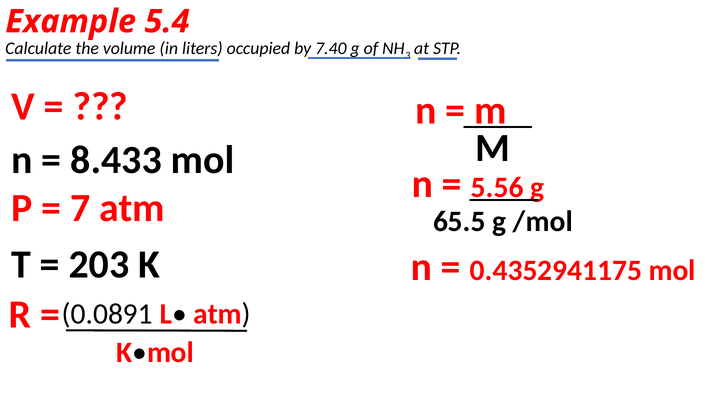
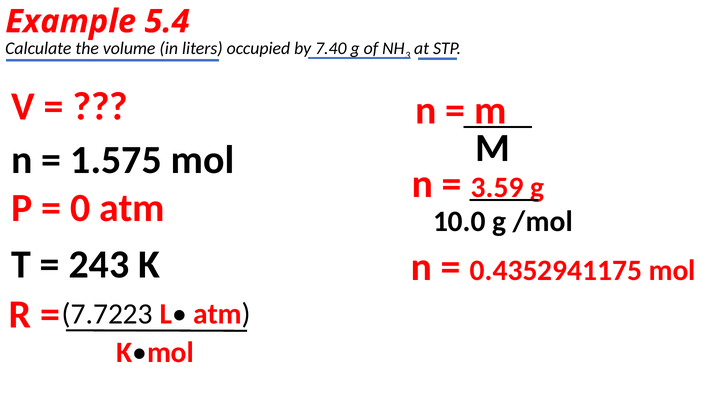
8.433: 8.433 -> 1.575
5.56: 5.56 -> 3.59
7: 7 -> 0
65.5: 65.5 -> 10.0
203: 203 -> 243
0.0891: 0.0891 -> 7.7223
